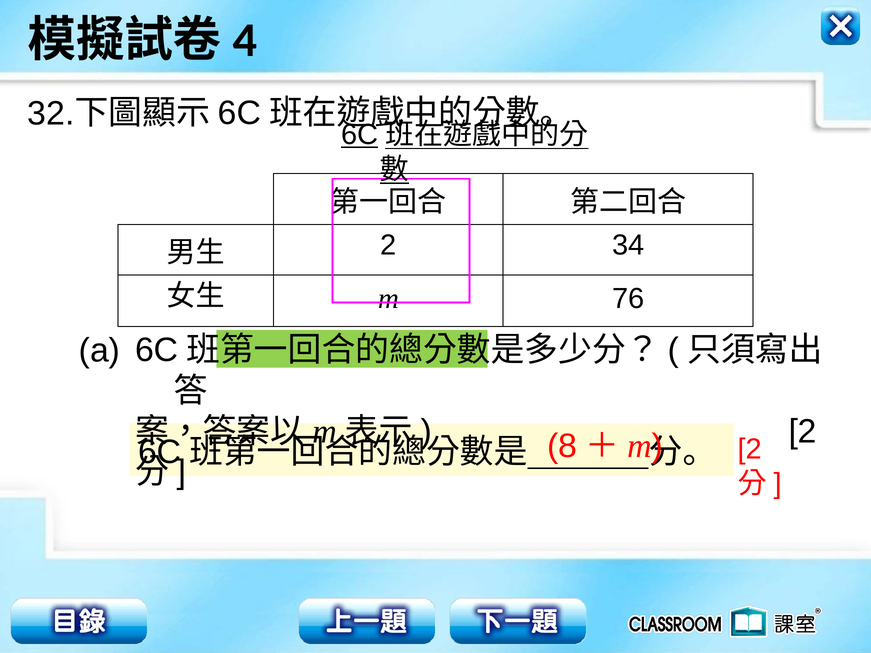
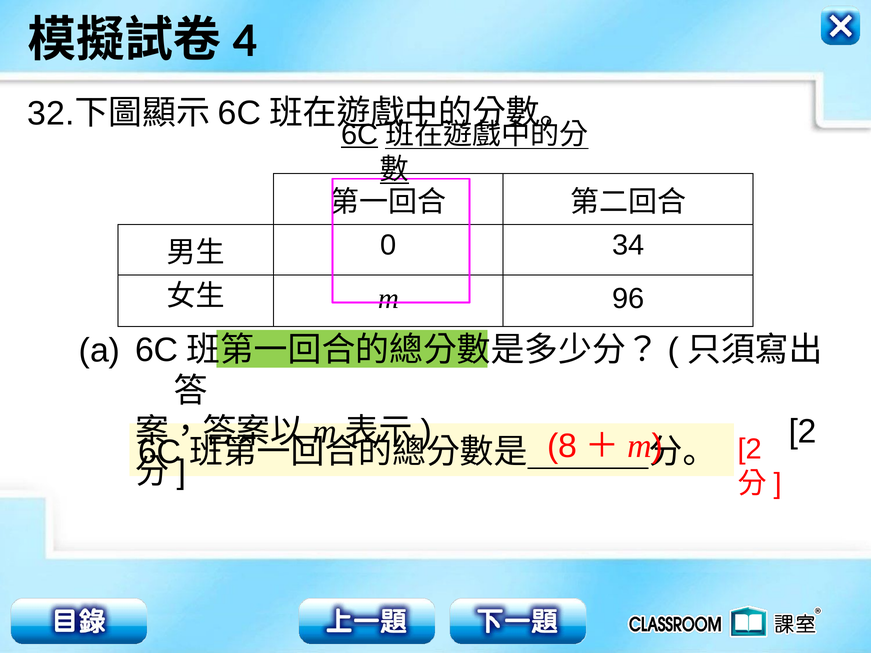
2 at (388, 246): 2 -> 0
76: 76 -> 96
